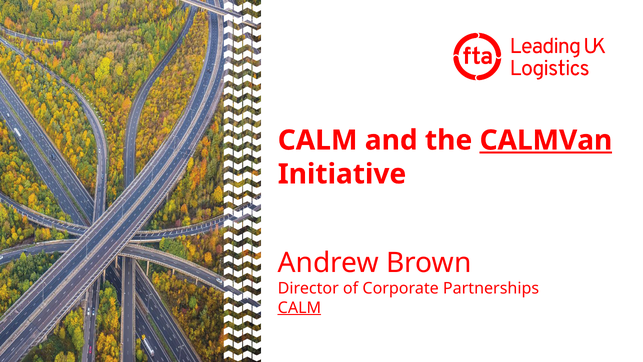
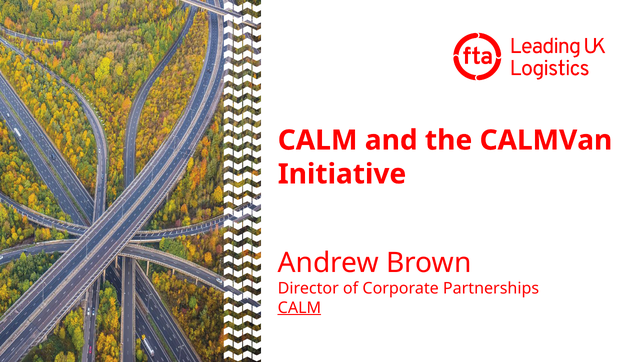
CALMVan underline: present -> none
